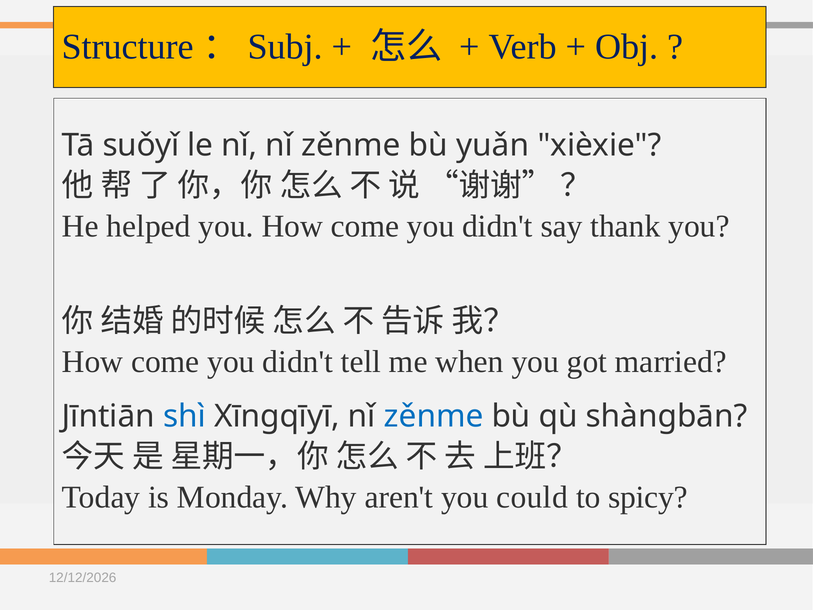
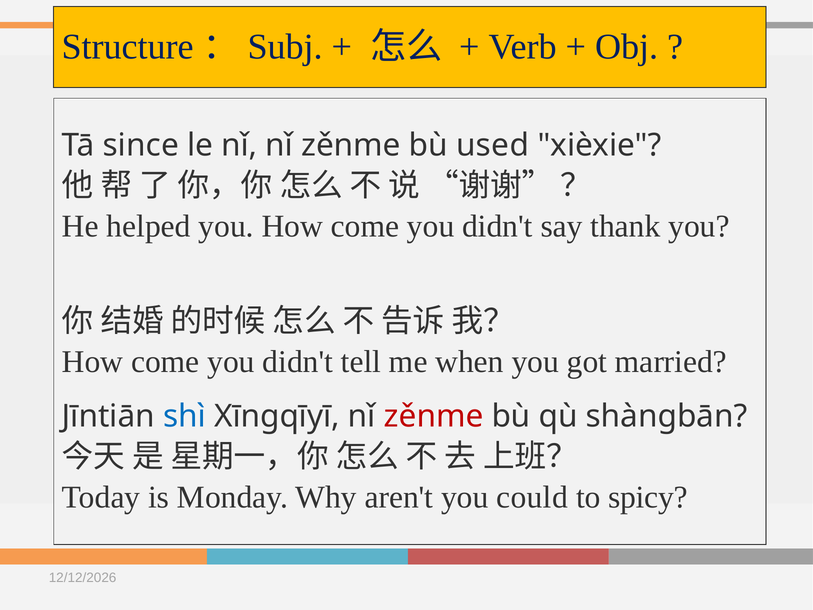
suǒyǐ: suǒyǐ -> since
yuǎn: yuǎn -> used
zěnme at (434, 416) colour: blue -> red
